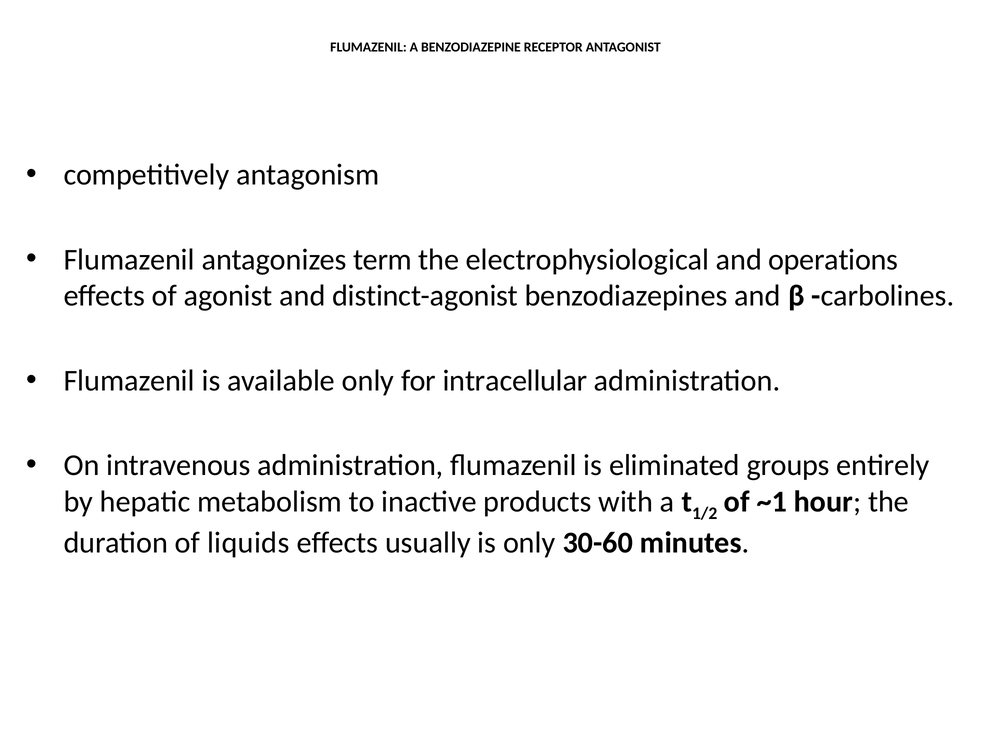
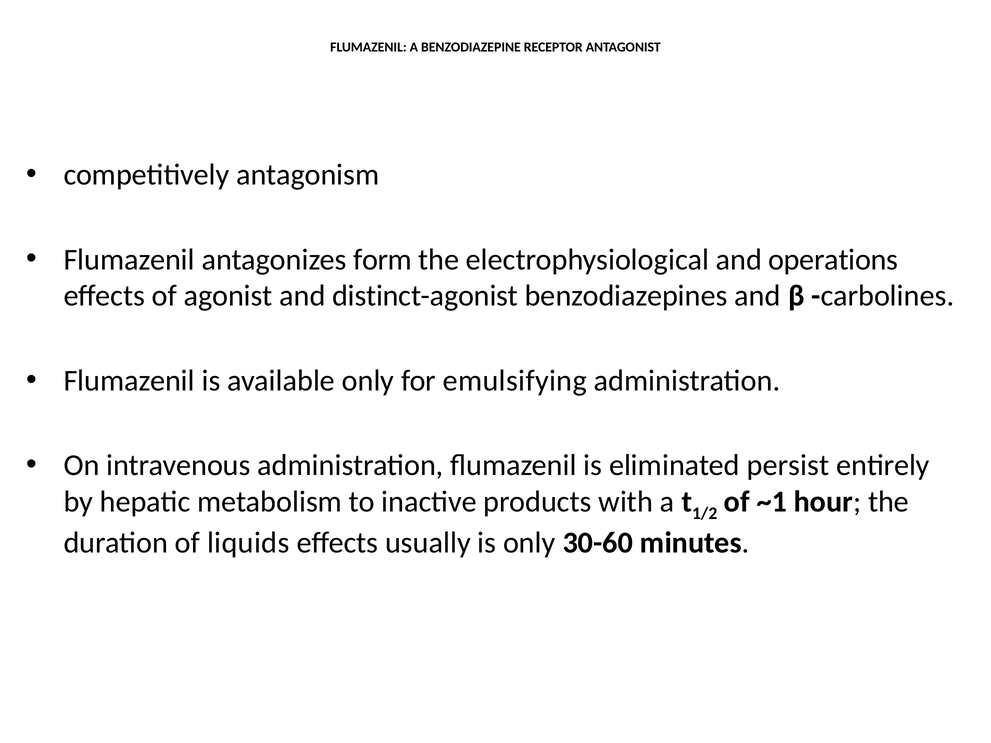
term: term -> form
intracellular: intracellular -> emulsifying
groups: groups -> persist
